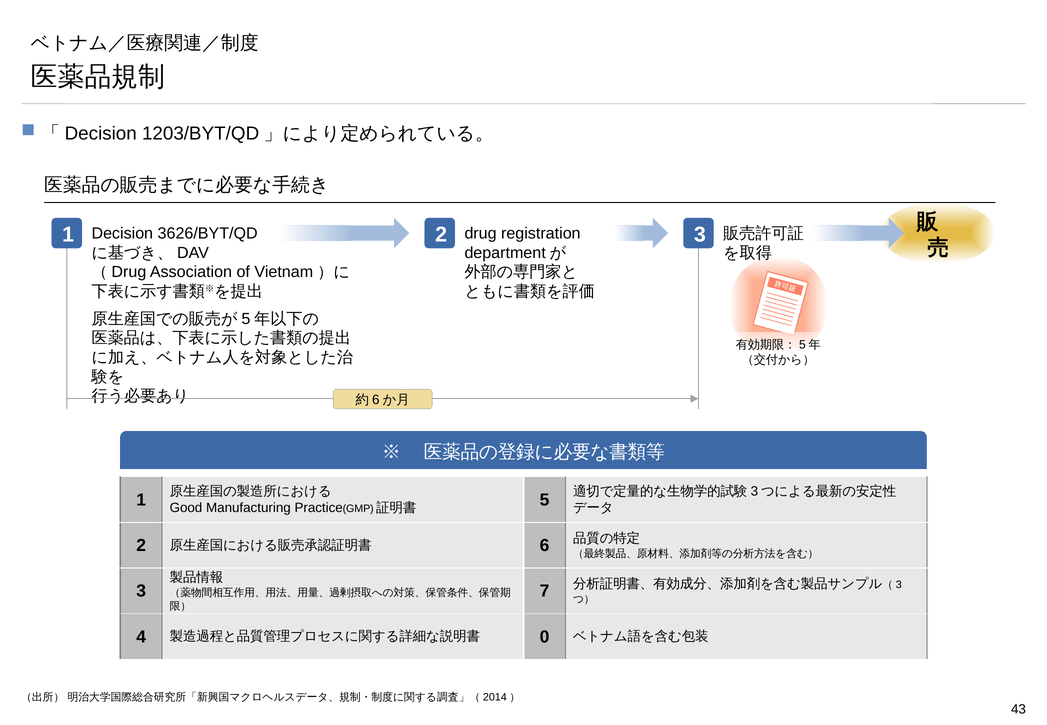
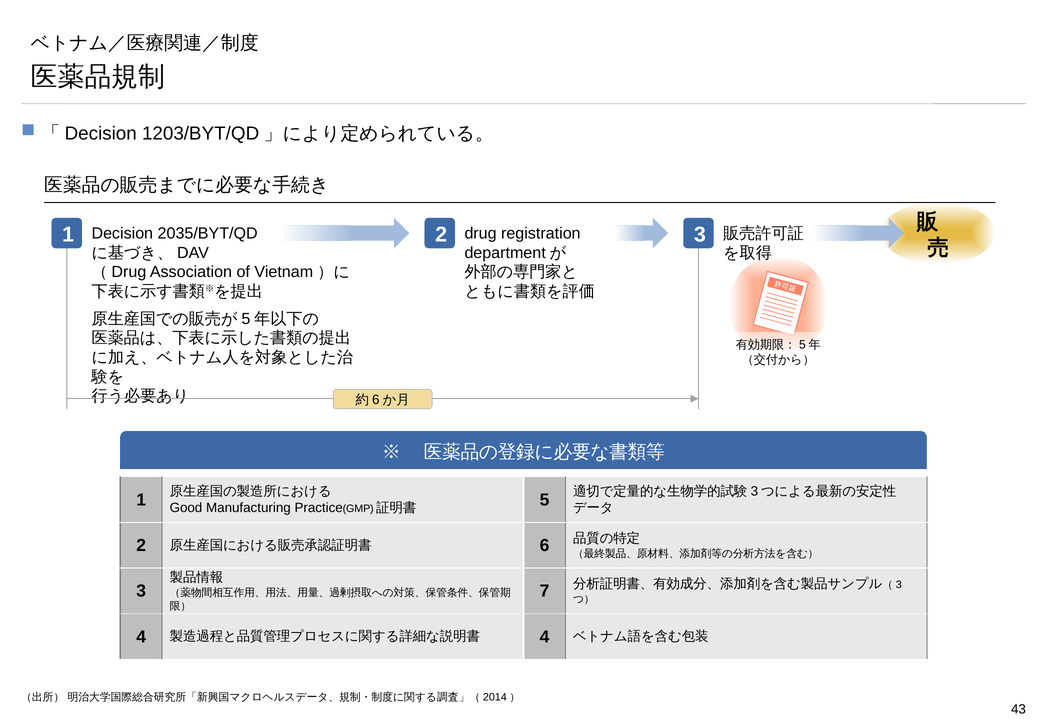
3626/BYT/QD: 3626/BYT/QD -> 2035/BYT/QD
0 at (545, 637): 0 -> 4
